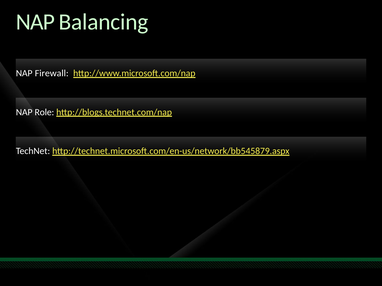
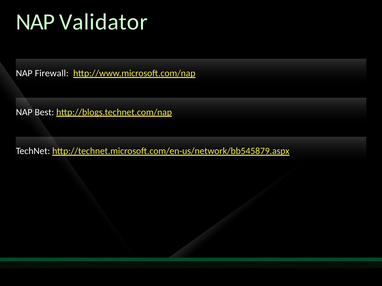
Balancing: Balancing -> Validator
Role: Role -> Best
